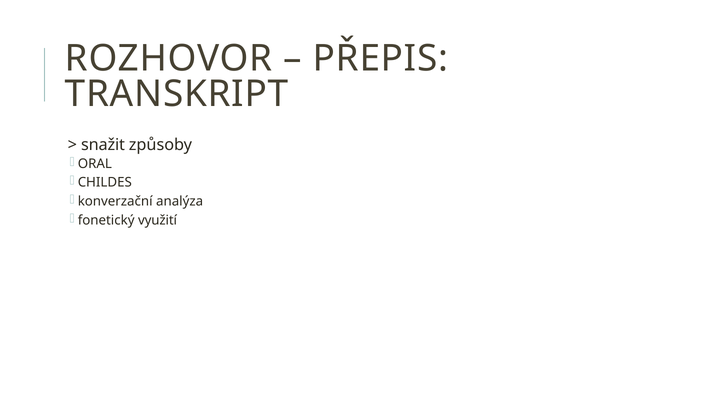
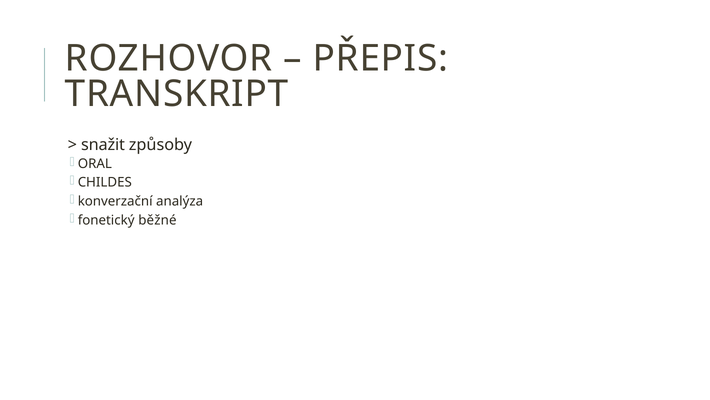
využití: využití -> běžné
